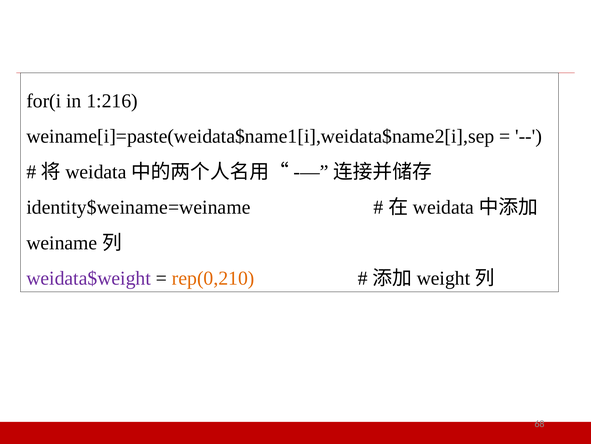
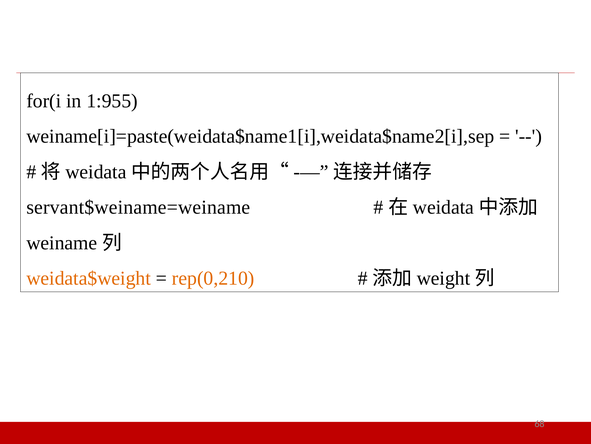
1:216: 1:216 -> 1:955
identity$weiname=weiname: identity$weiname=weiname -> servant$weiname=weiname
weidata$weight colour: purple -> orange
